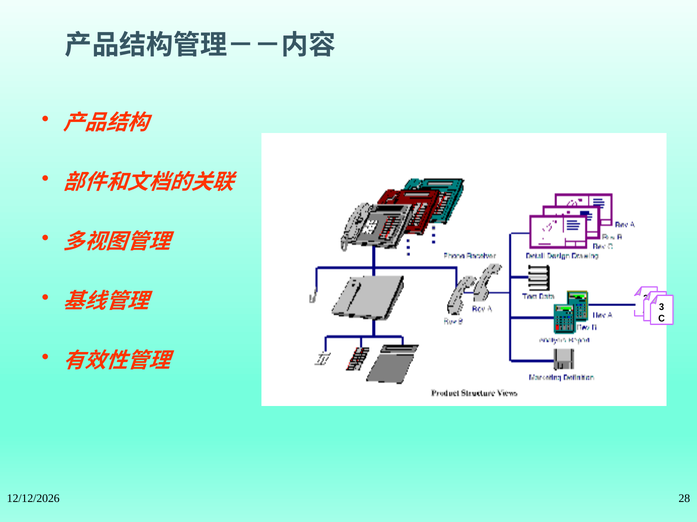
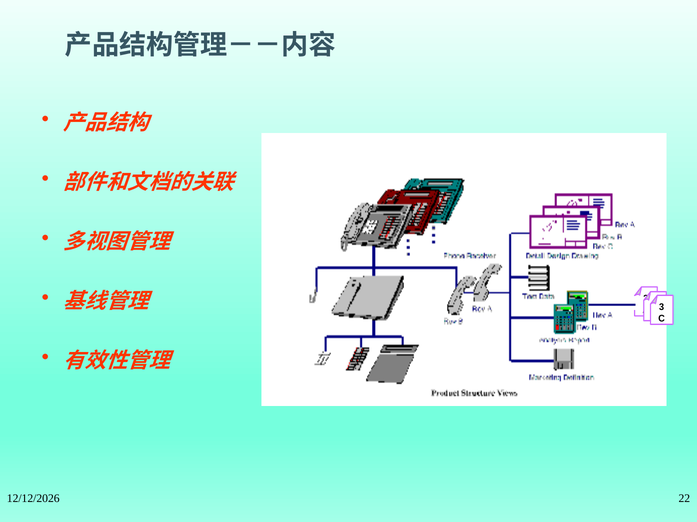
28: 28 -> 22
